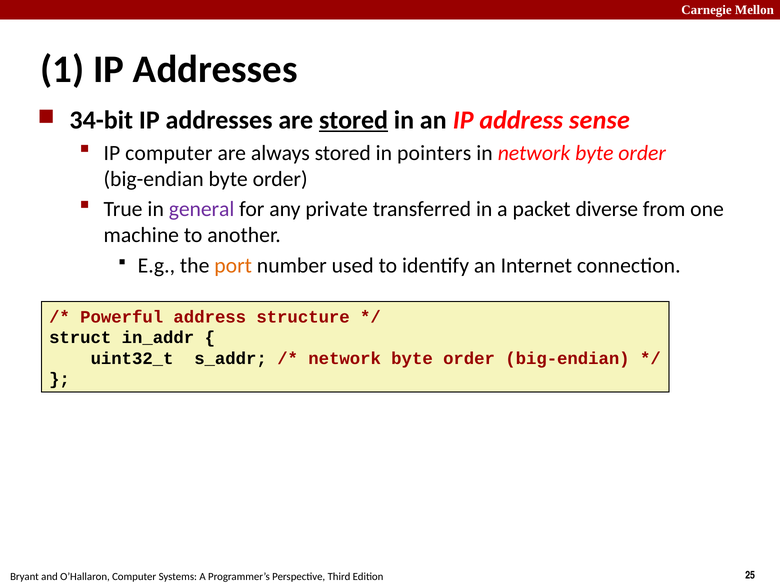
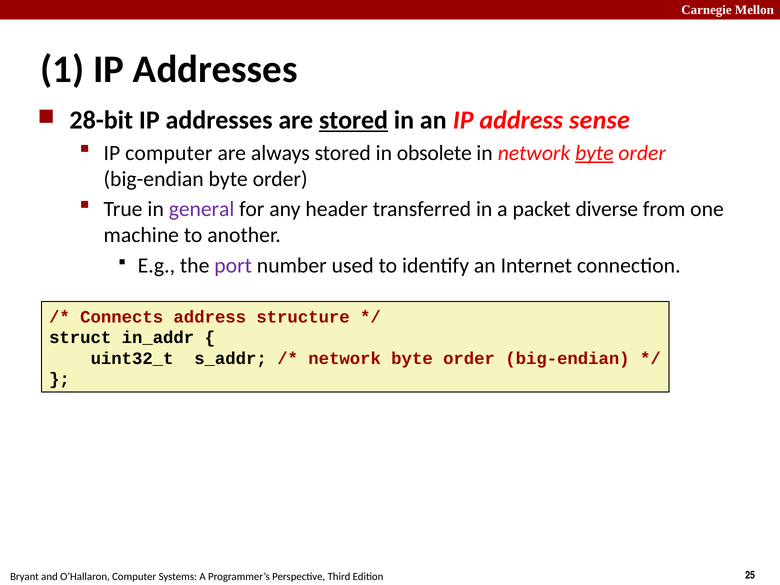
34-bit: 34-bit -> 28-bit
pointers: pointers -> obsolete
byte at (594, 153) underline: none -> present
private: private -> header
port colour: orange -> purple
Powerful: Powerful -> Connects
